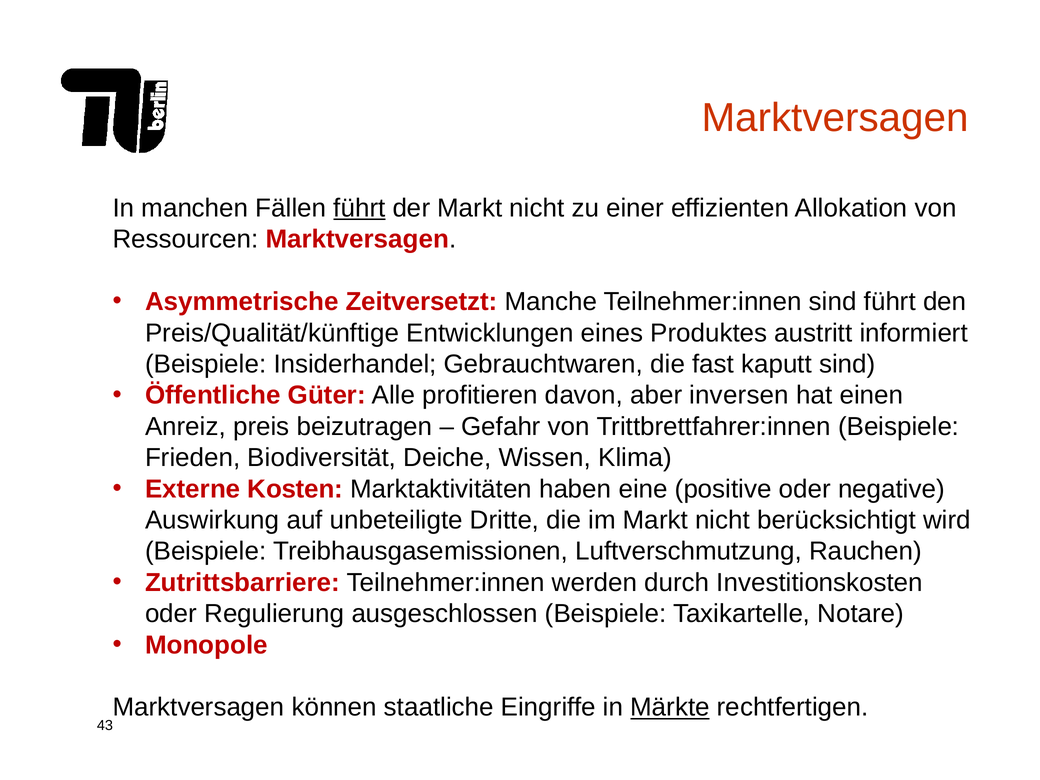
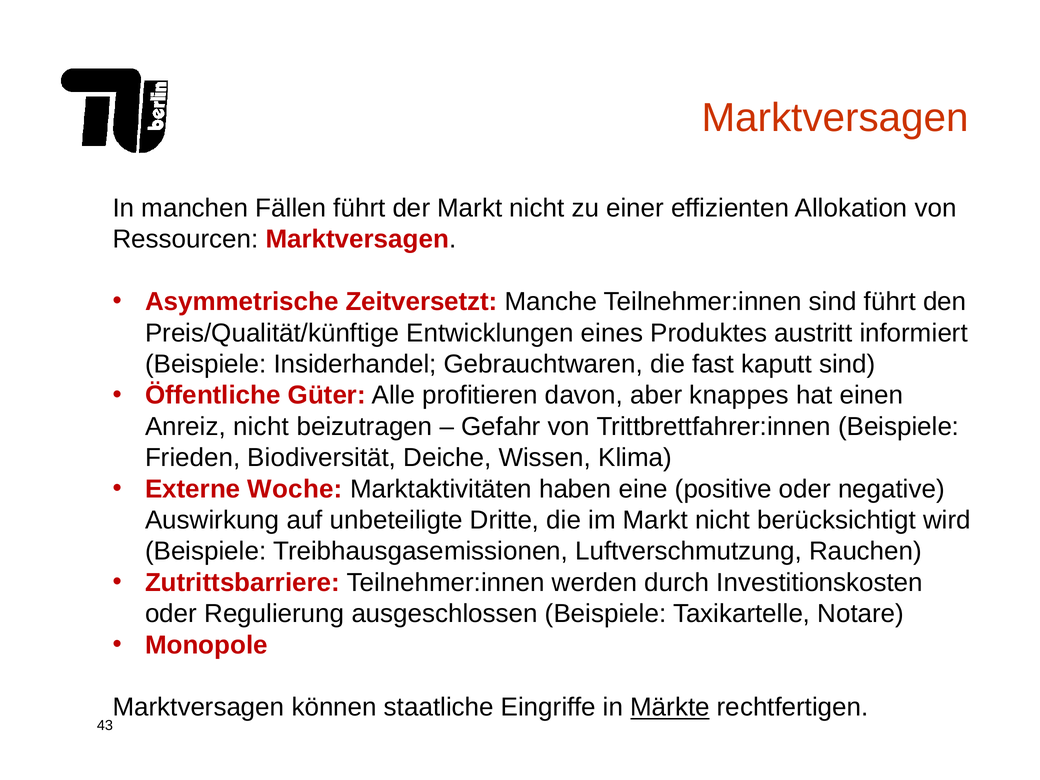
führt at (359, 208) underline: present -> none
inversen: inversen -> knappes
Anreiz preis: preis -> nicht
Kosten: Kosten -> Woche
